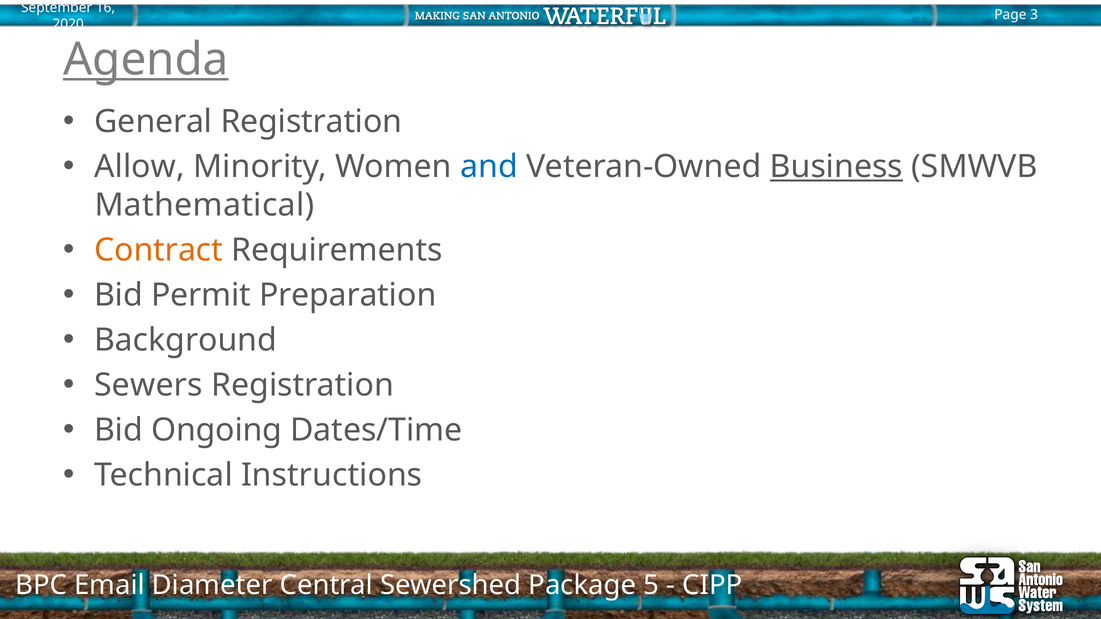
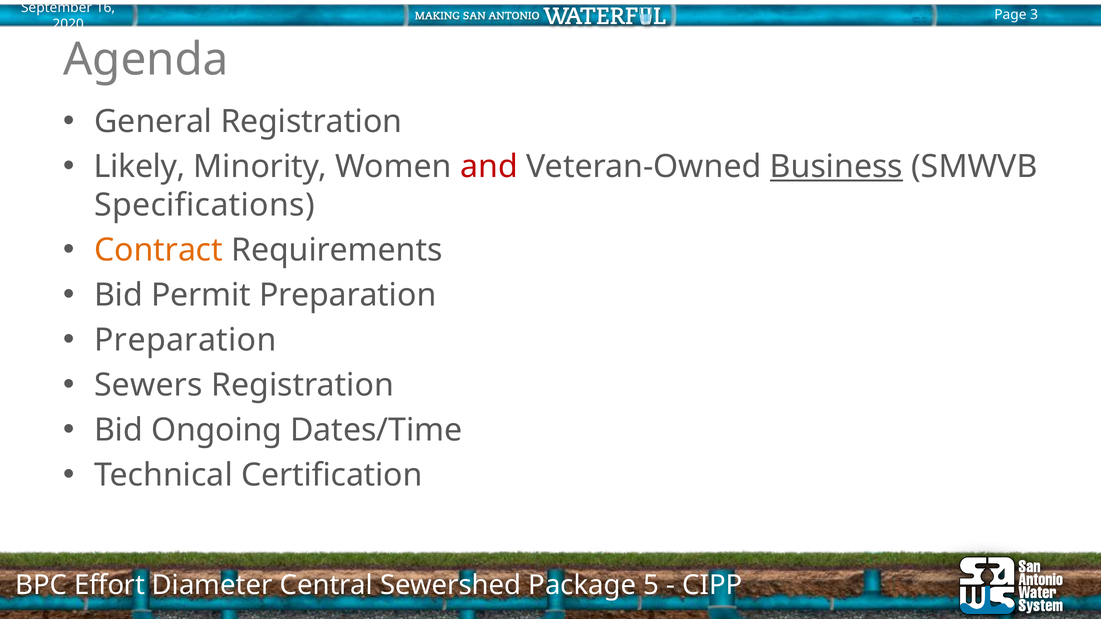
Agenda underline: present -> none
Allow: Allow -> Likely
and colour: blue -> red
Mathematical: Mathematical -> Specifications
Background at (186, 340): Background -> Preparation
Instructions: Instructions -> Certification
Email: Email -> Effort
